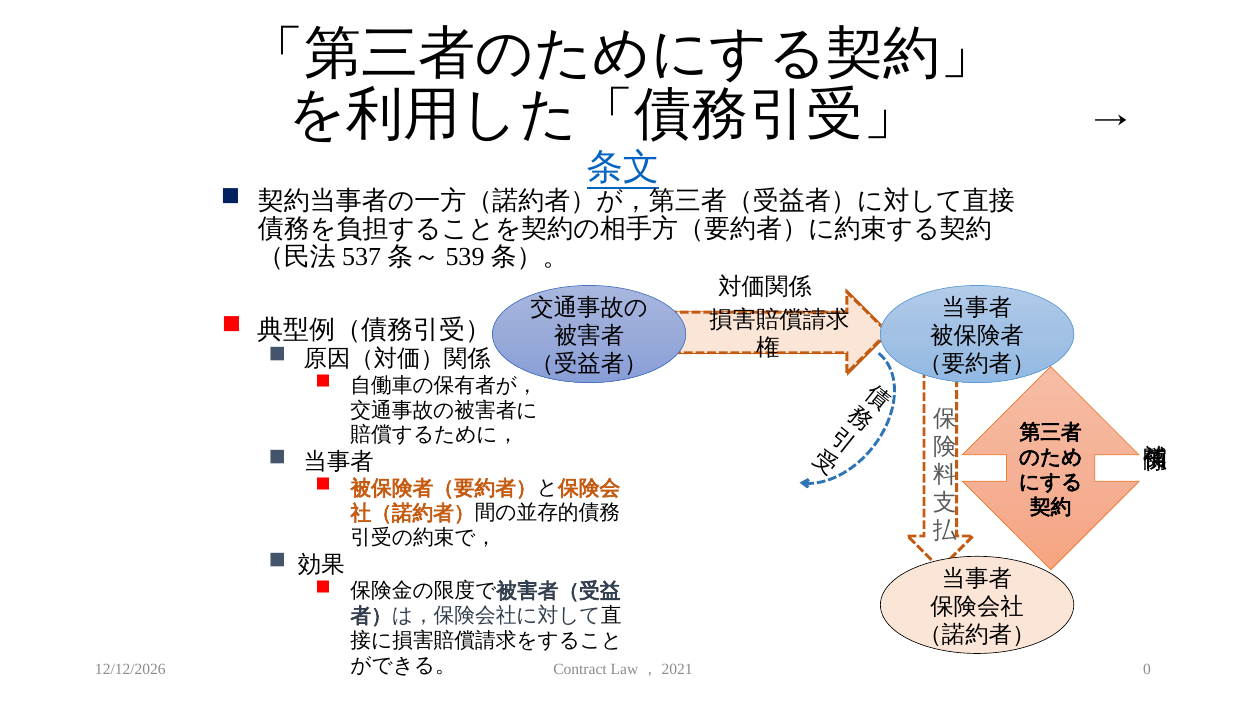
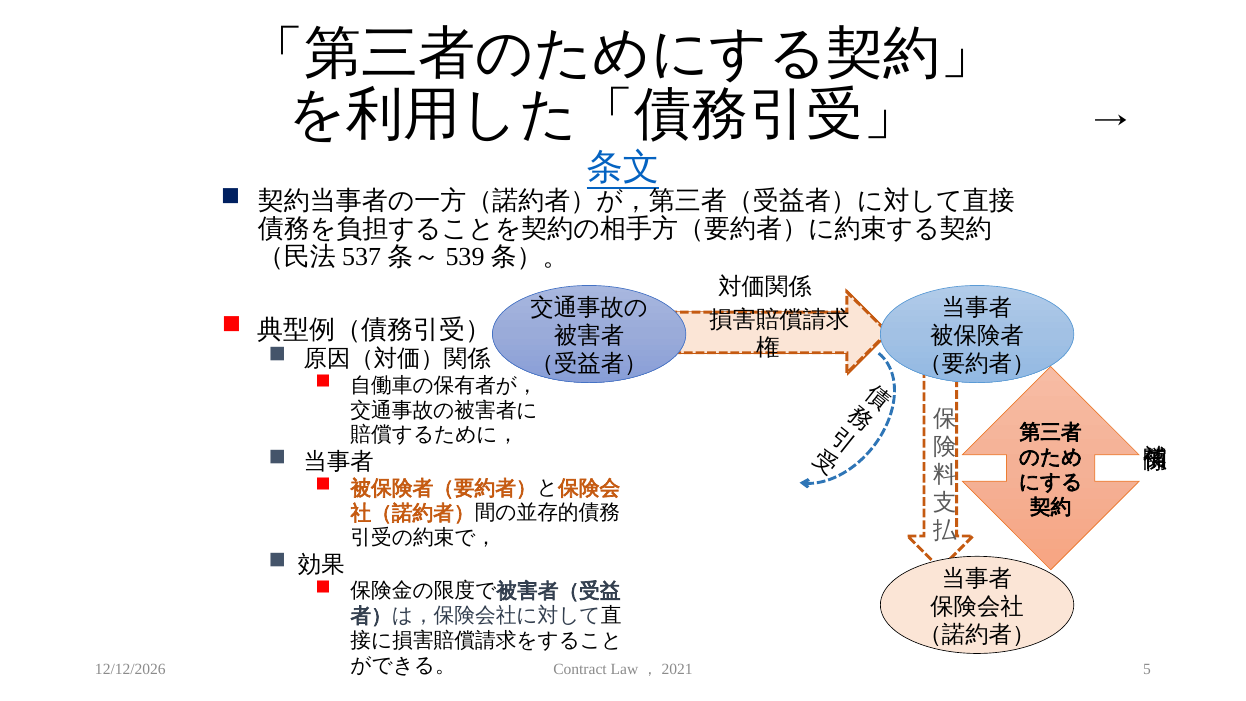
0: 0 -> 5
